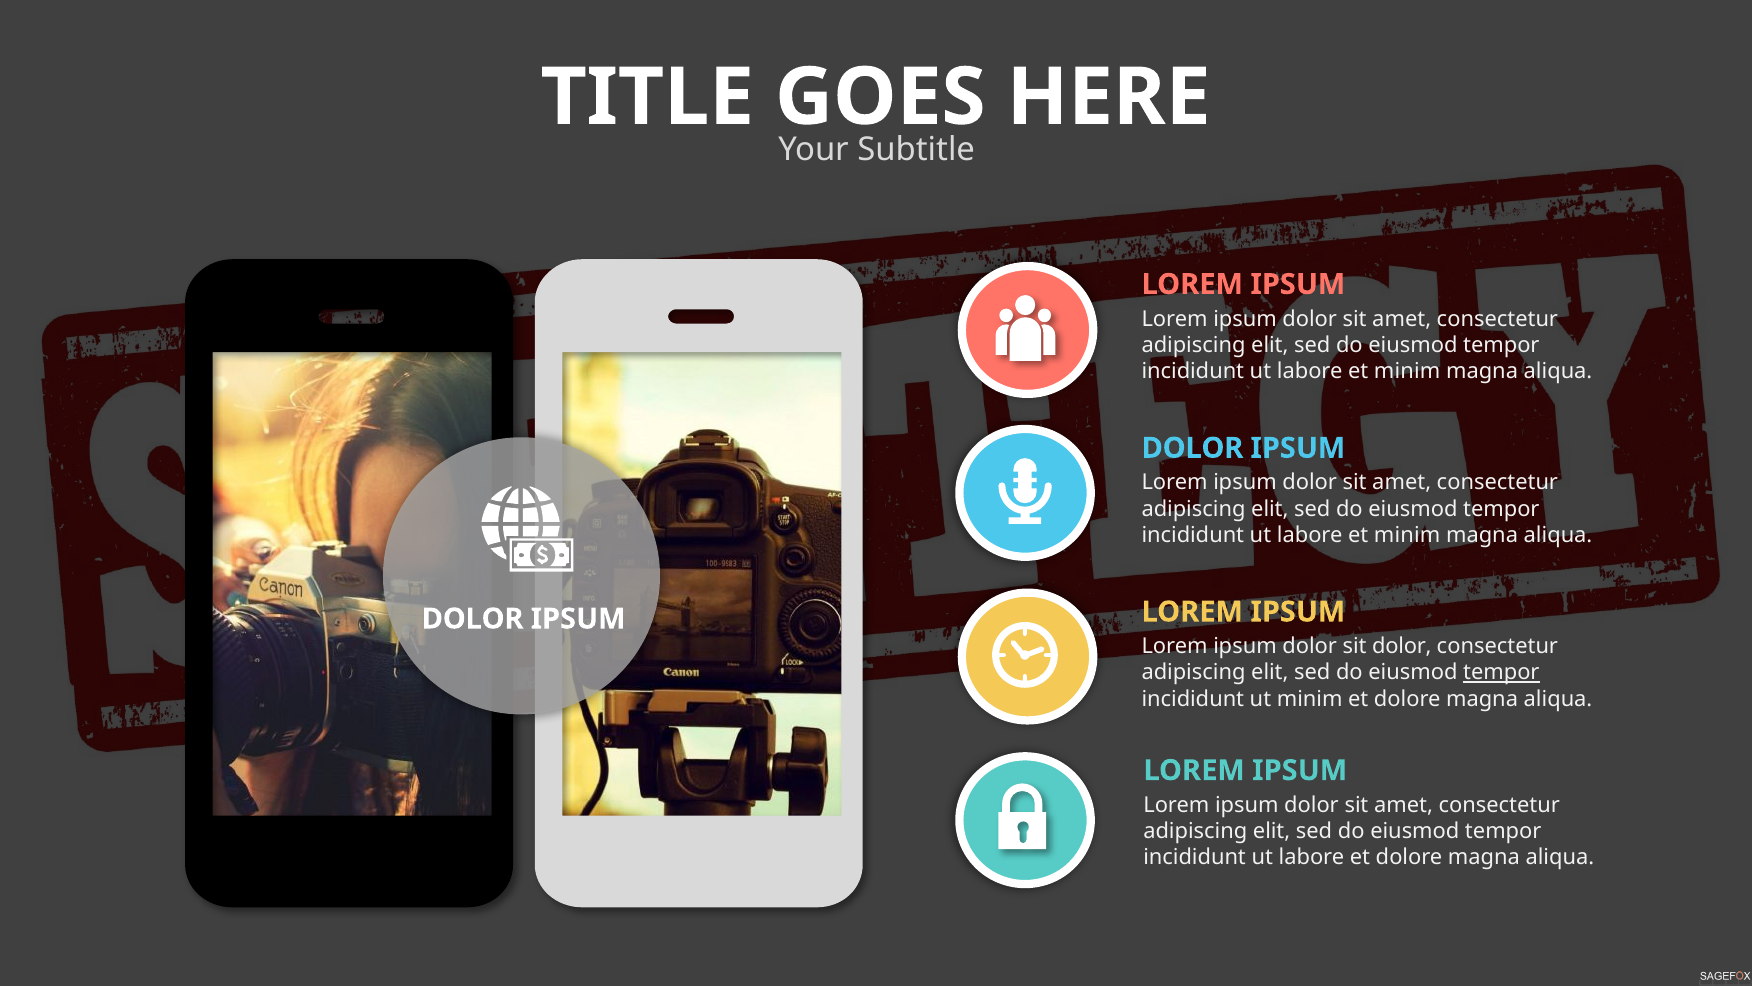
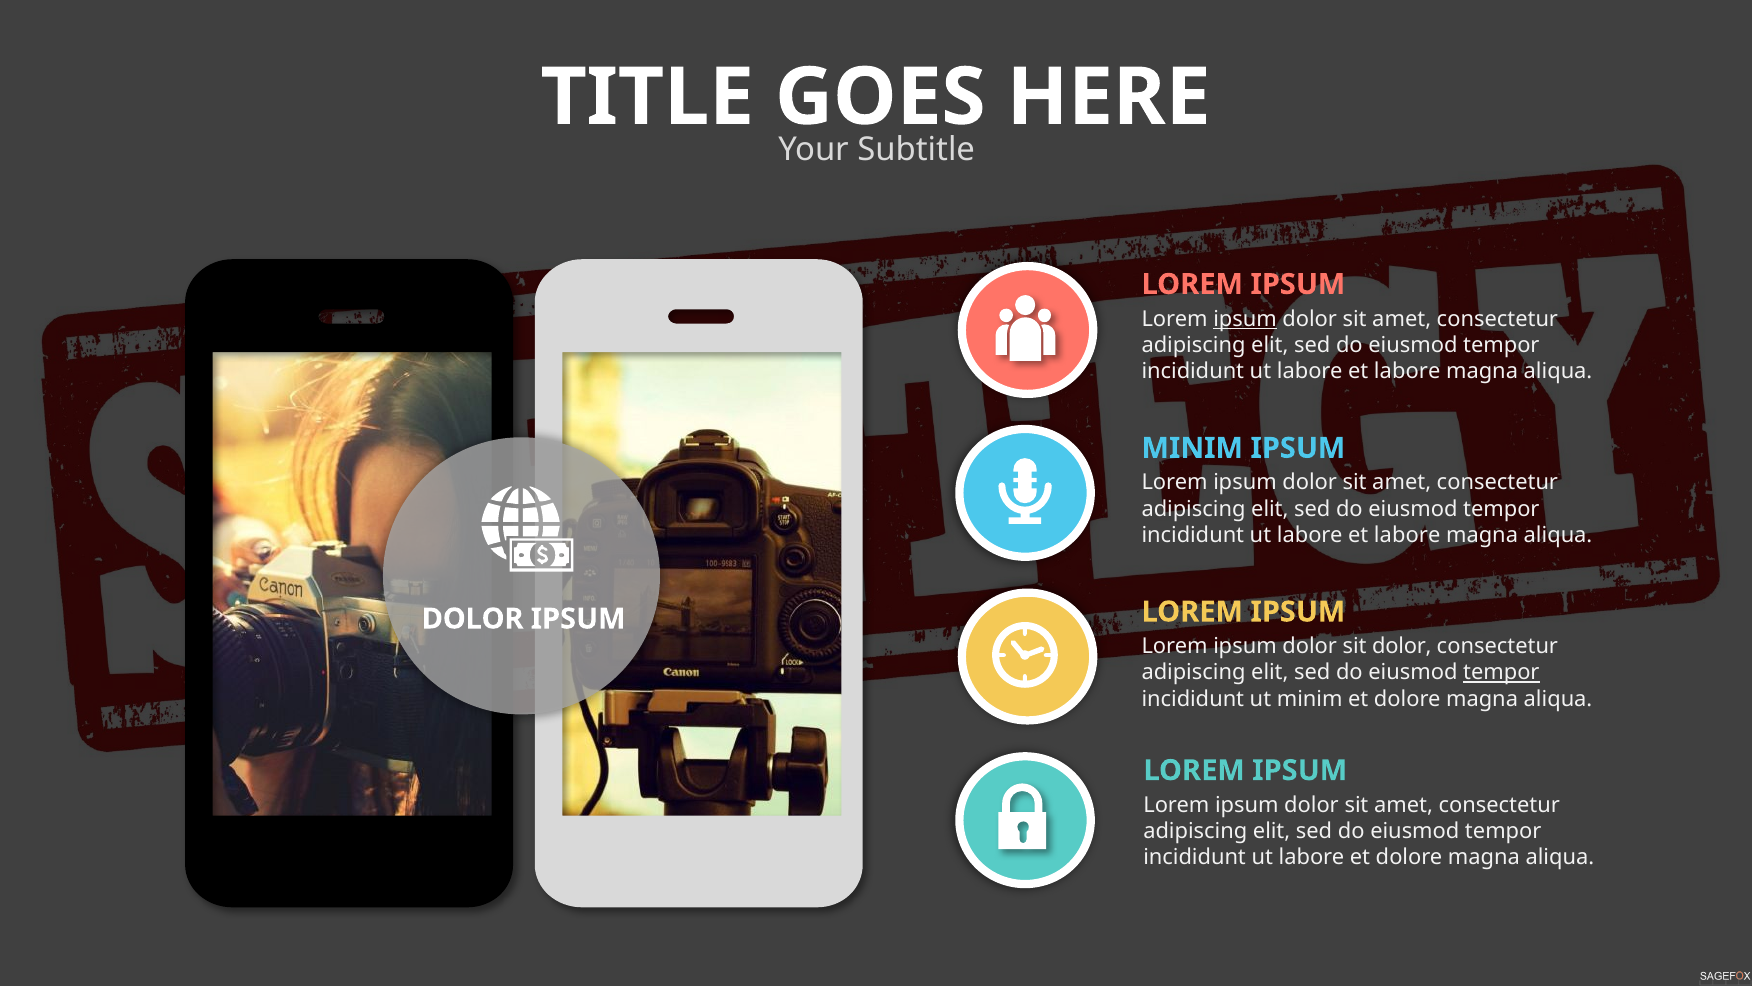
ipsum at (1245, 319) underline: none -> present
minim at (1407, 371): minim -> labore
DOLOR at (1192, 448): DOLOR -> MINIM
minim at (1407, 535): minim -> labore
